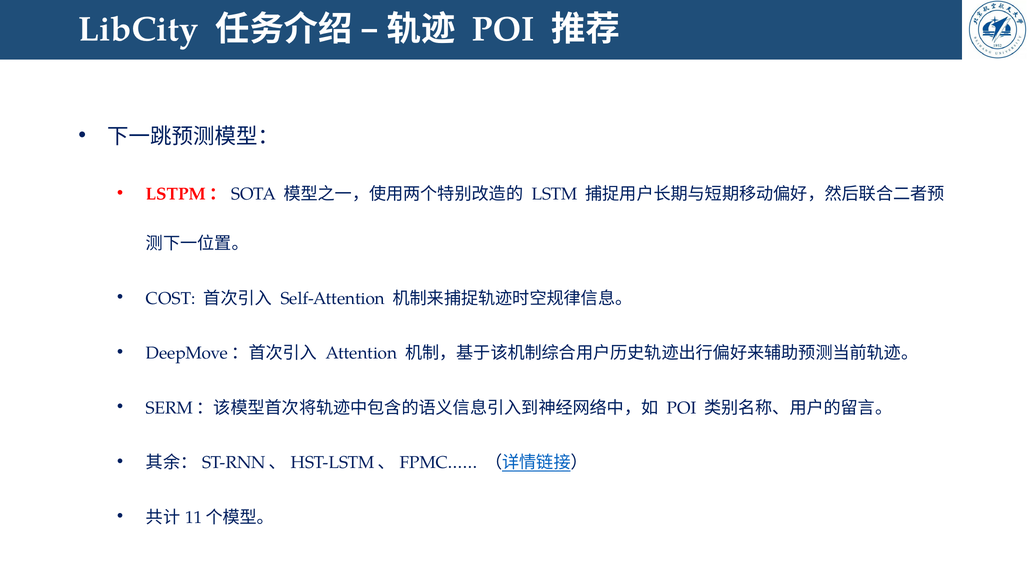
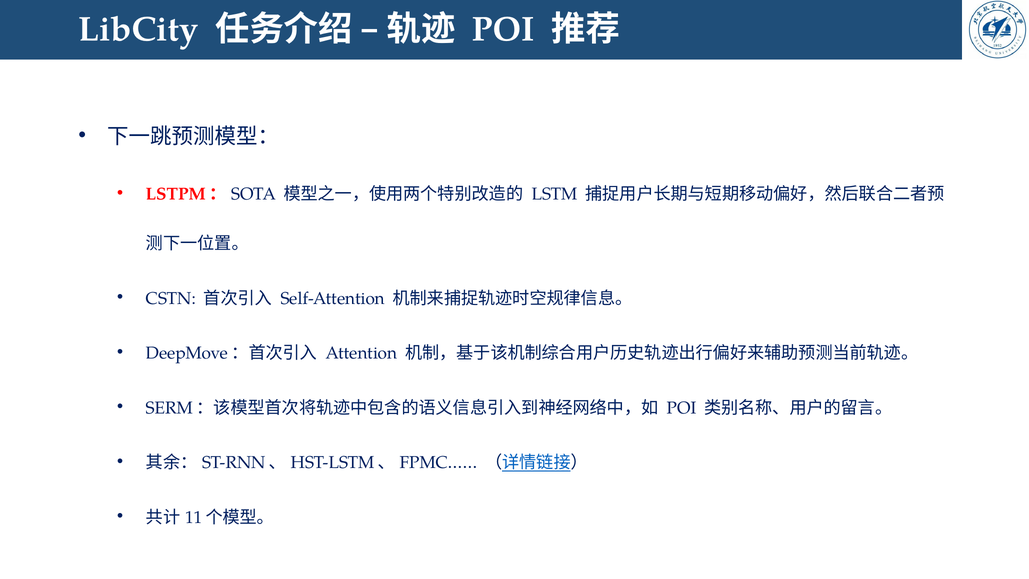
COST: COST -> CSTN
